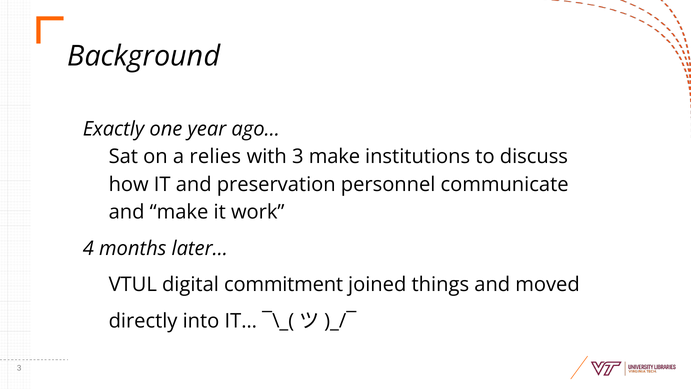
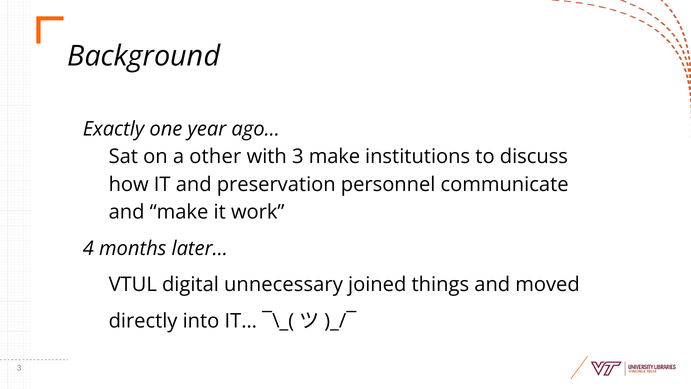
relies: relies -> other
commitment: commitment -> unnecessary
